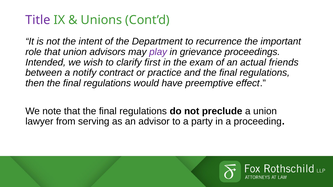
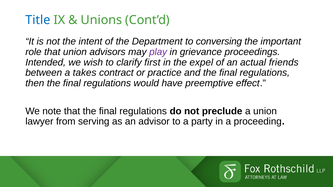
Title colour: purple -> blue
recurrence: recurrence -> conversing
exam: exam -> expel
notify: notify -> takes
